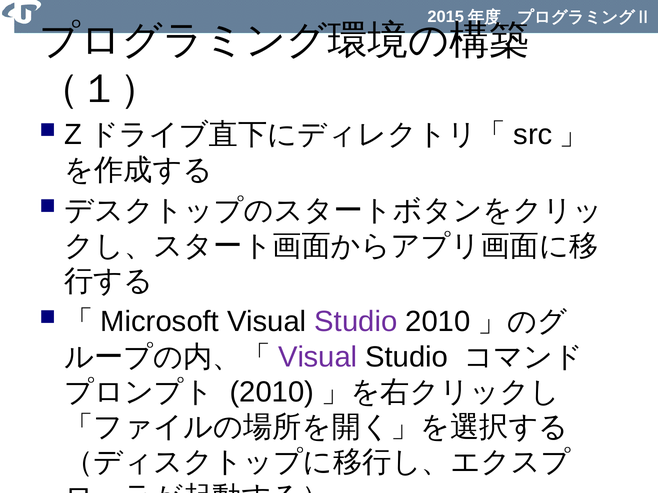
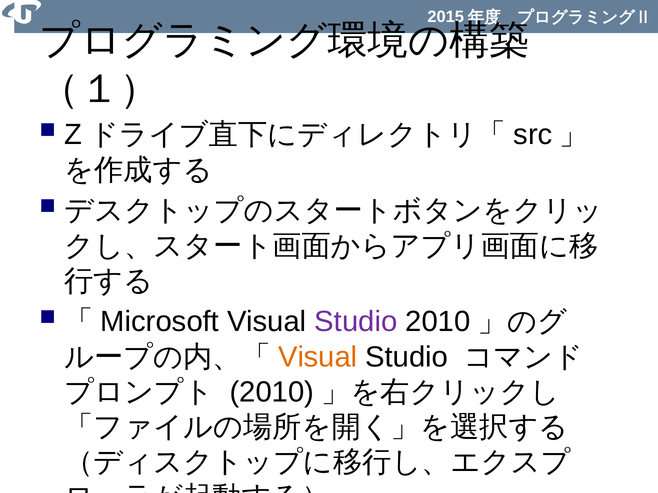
Visual at (318, 357) colour: purple -> orange
